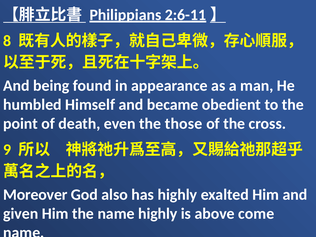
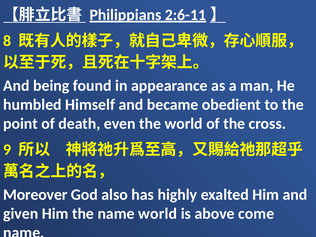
the those: those -> world
name highly: highly -> world
